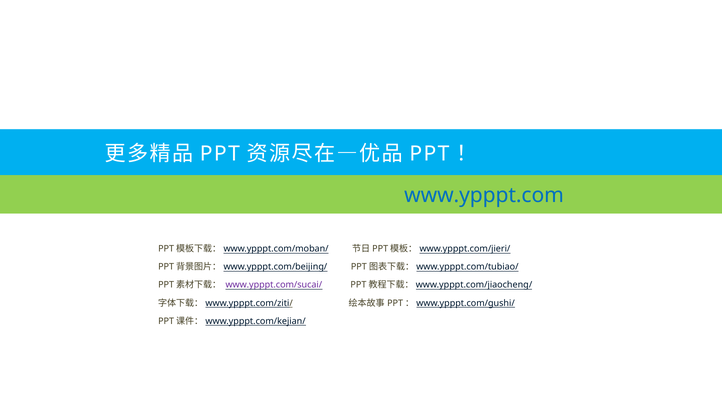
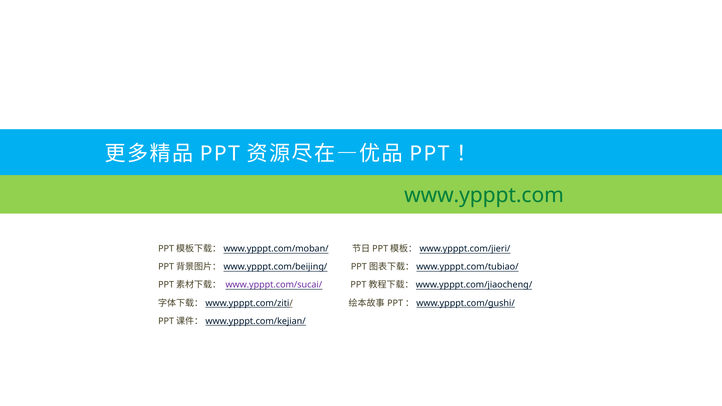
www.ypppt.com colour: blue -> green
